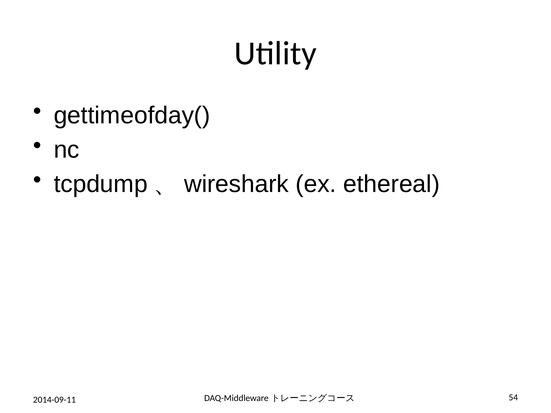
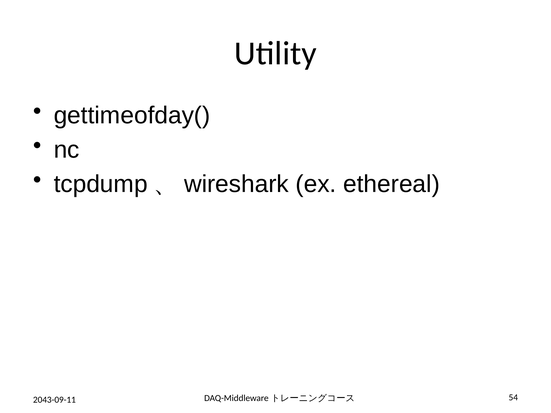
2014-09-11: 2014-09-11 -> 2043-09-11
